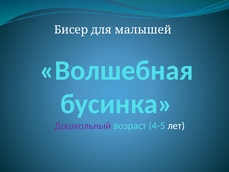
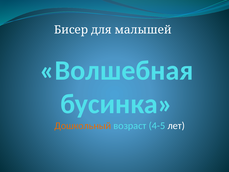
Дошкольный colour: purple -> orange
